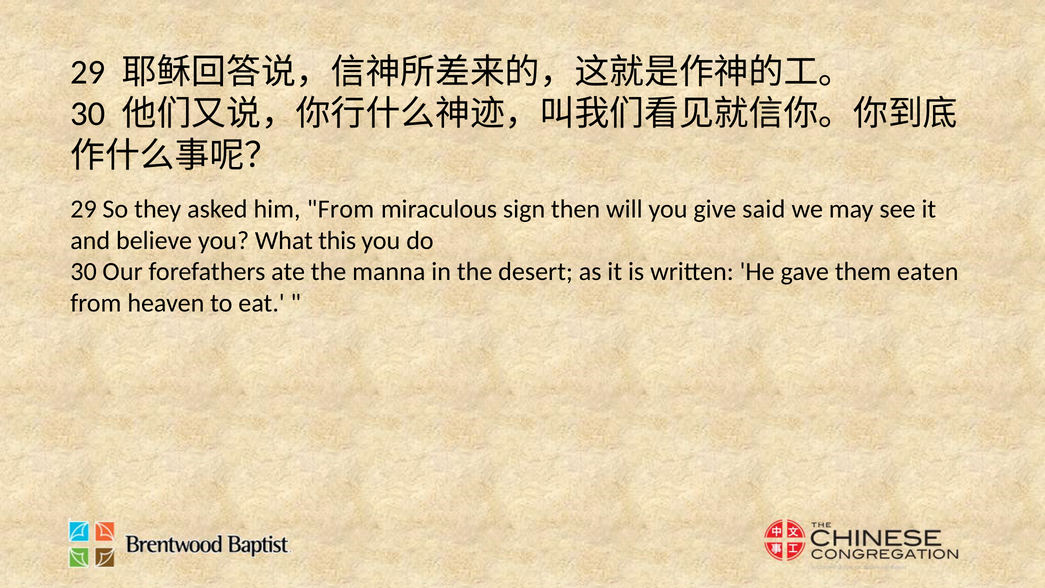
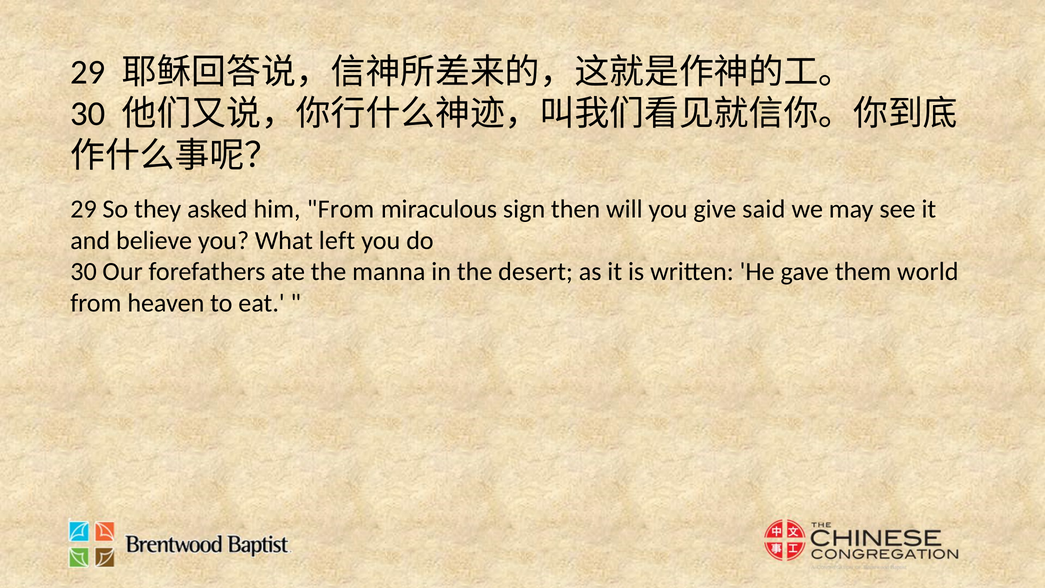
this: this -> left
eaten: eaten -> world
